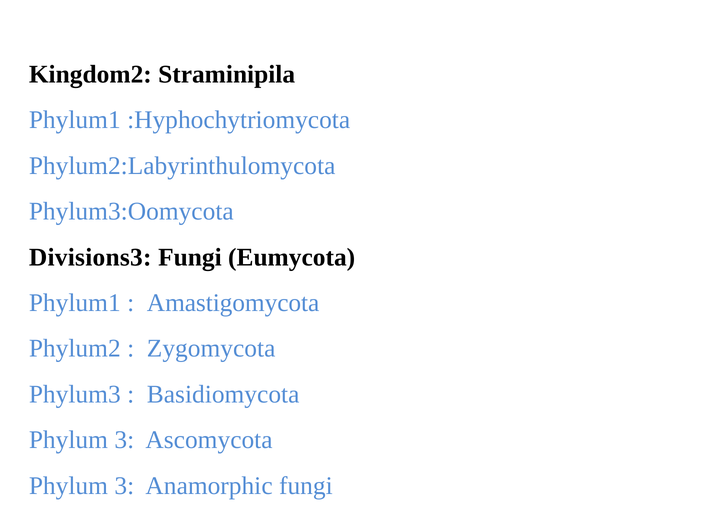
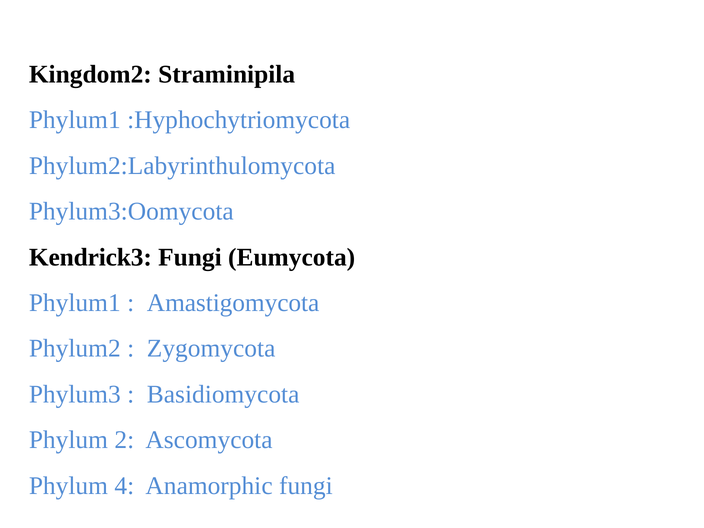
Divisions3: Divisions3 -> Kendrick3
3 at (124, 440): 3 -> 2
3 at (124, 486): 3 -> 4
